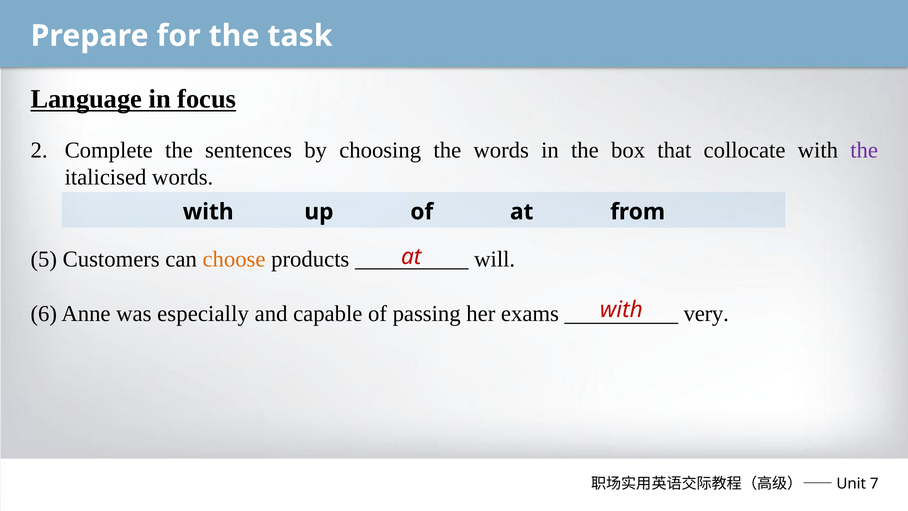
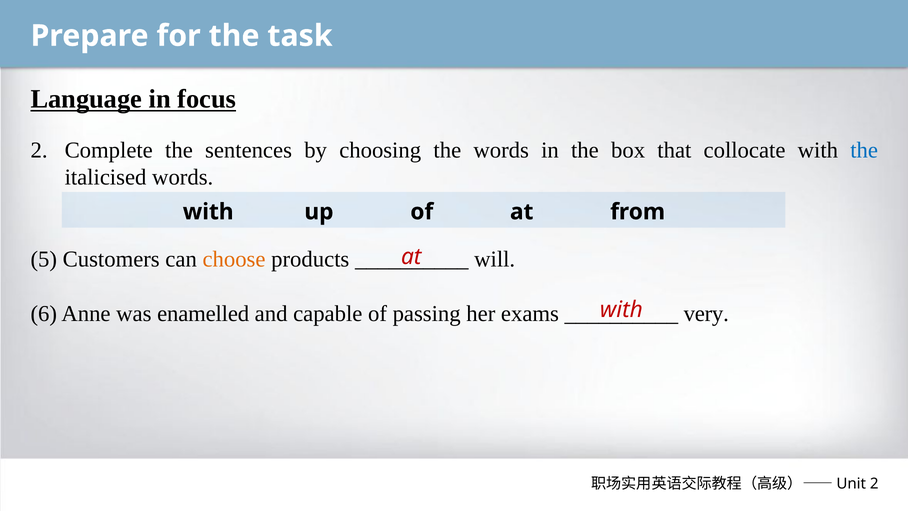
the at (864, 150) colour: purple -> blue
especially: especially -> enamelled
7 at (874, 483): 7 -> 2
